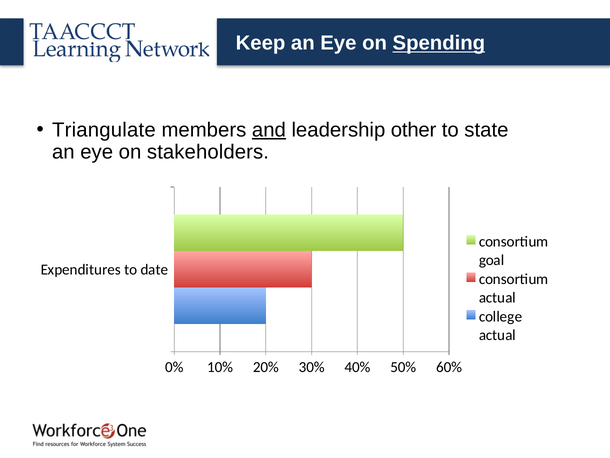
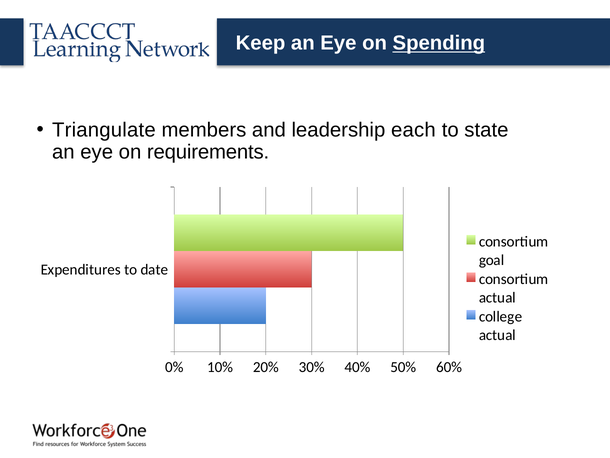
and underline: present -> none
other: other -> each
stakeholders: stakeholders -> requirements
